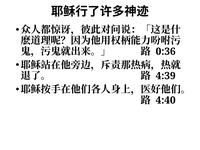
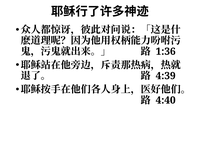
0:36: 0:36 -> 1:36
